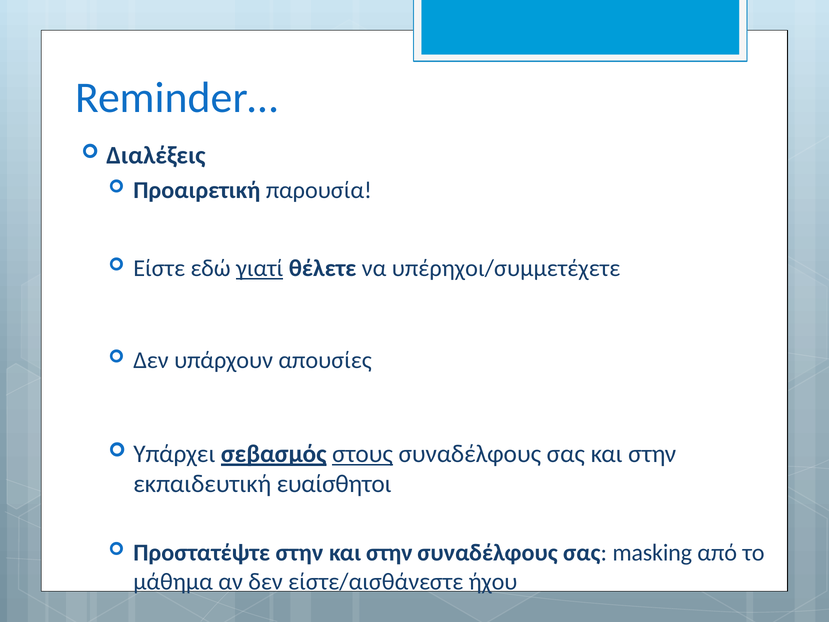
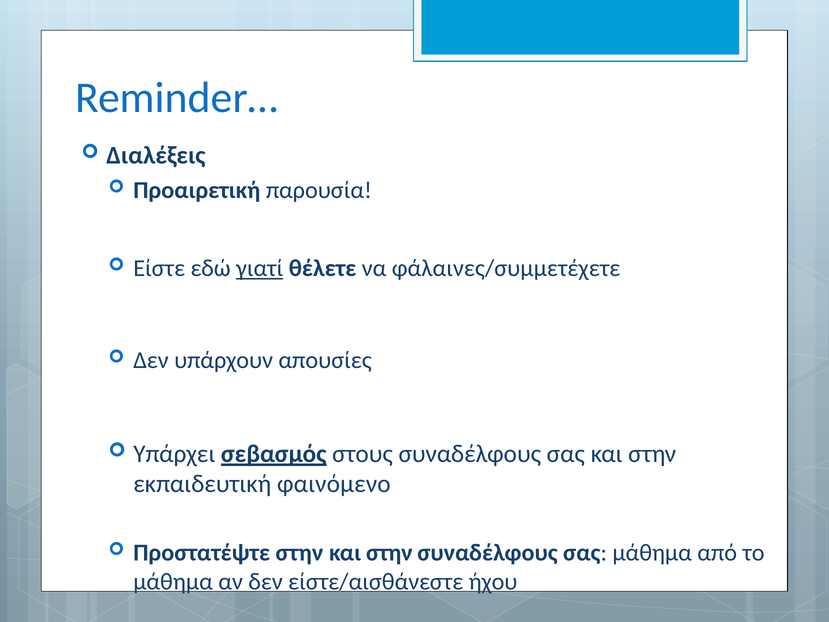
υπέρηχοι/συμμετέχετε: υπέρηχοι/συμμετέχετε -> φάλαινες/συμμετέχετε
στους underline: present -> none
ευαίσθητοι: ευαίσθητοι -> φαινόμενο
σας masking: masking -> μάθημα
